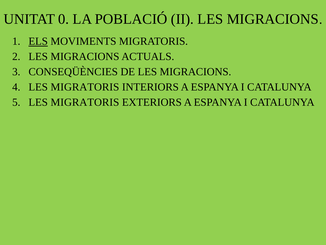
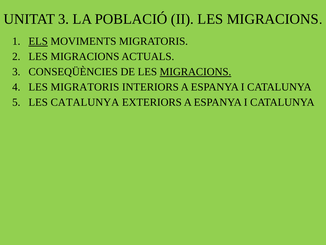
UNITAT 0: 0 -> 3
MIGRACIONS at (195, 72) underline: none -> present
5 LES MIGRATORIS: MIGRATORIS -> CATALUNYA
